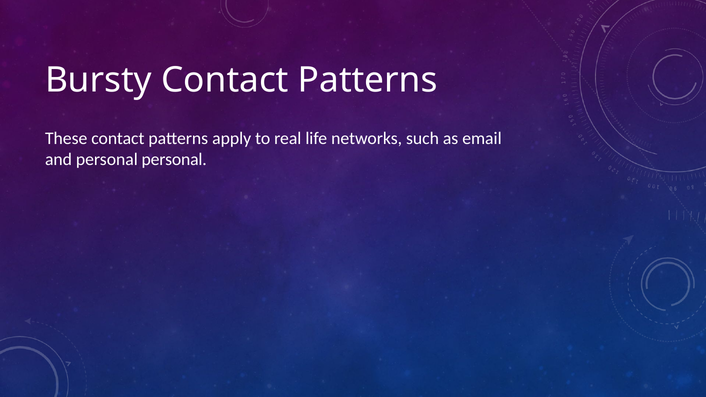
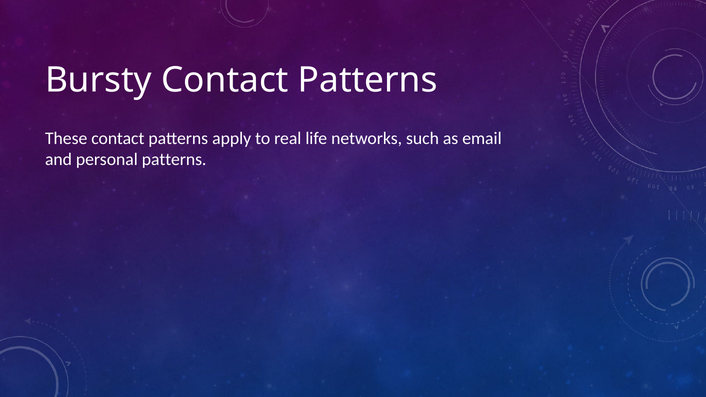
personal personal: personal -> patterns
